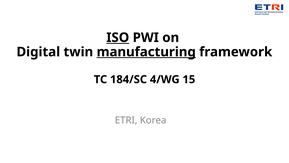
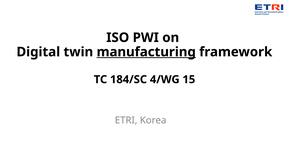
ISO underline: present -> none
